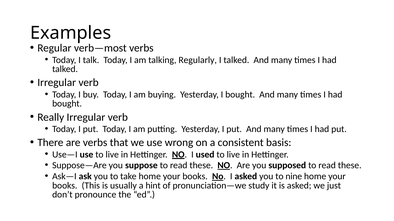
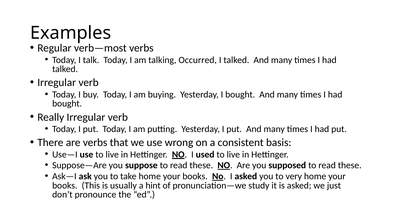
Regularly: Regularly -> Occurred
nine: nine -> very
